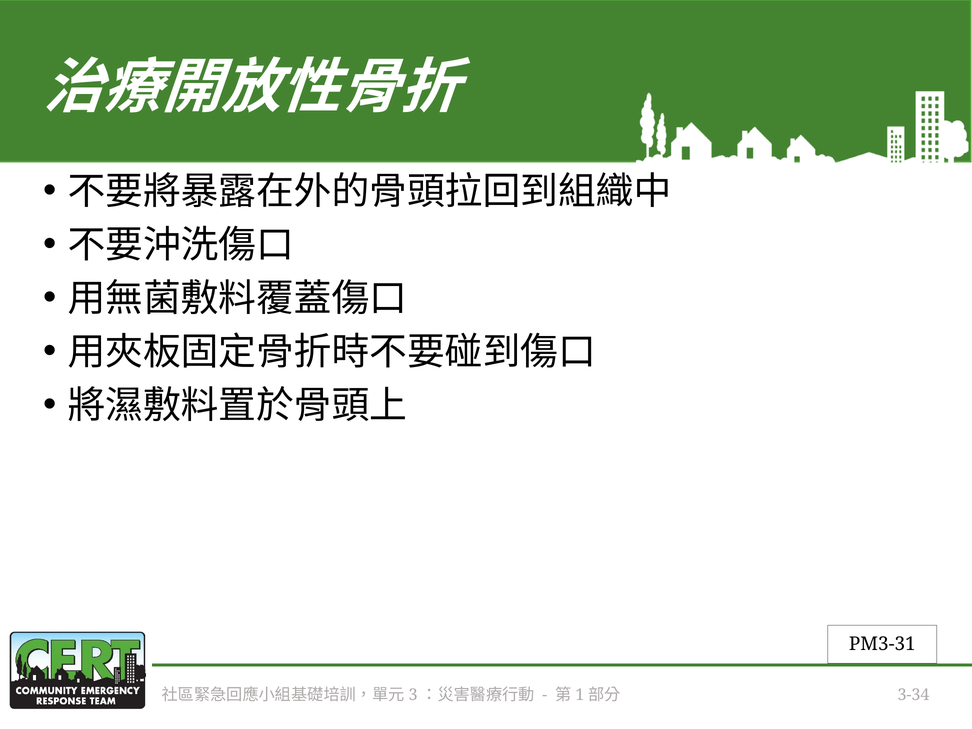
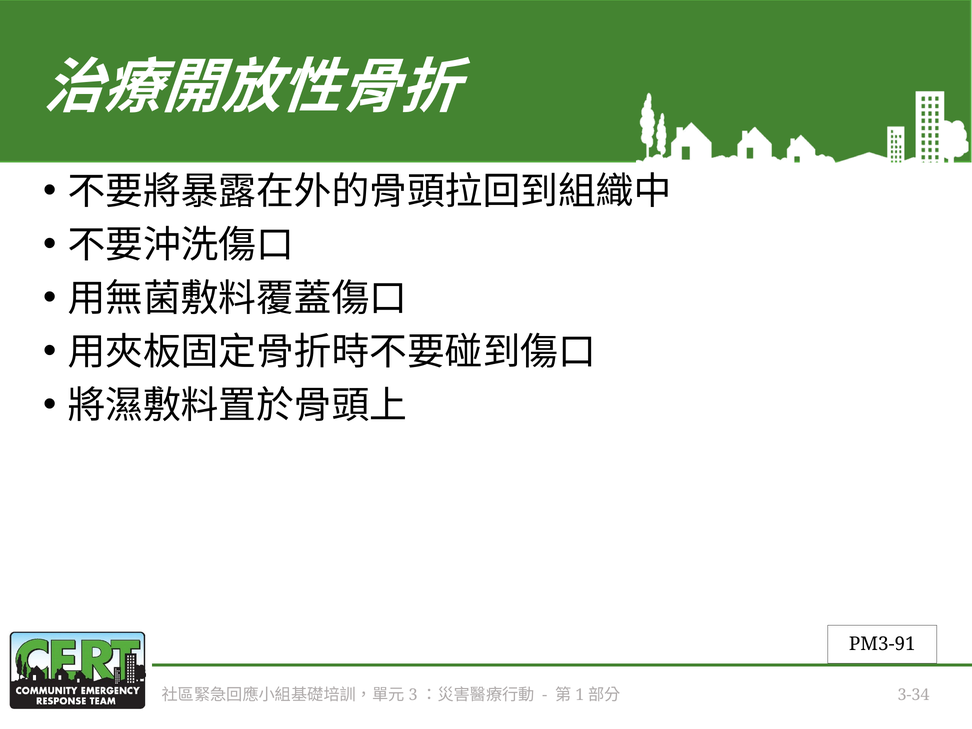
PM3-31: PM3-31 -> PM3-91
